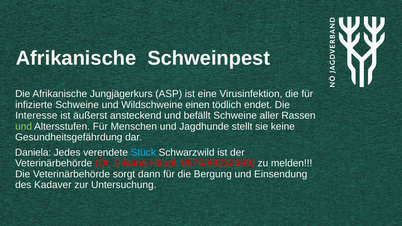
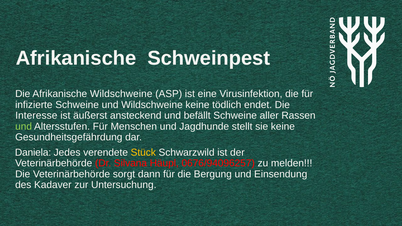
Afrikanische Jungjägerkurs: Jungjägerkurs -> Wildschweine
Wildschweine einen: einen -> keine
Stück colour: light blue -> yellow
0676/89232669: 0676/89232669 -> 0676/94096257
